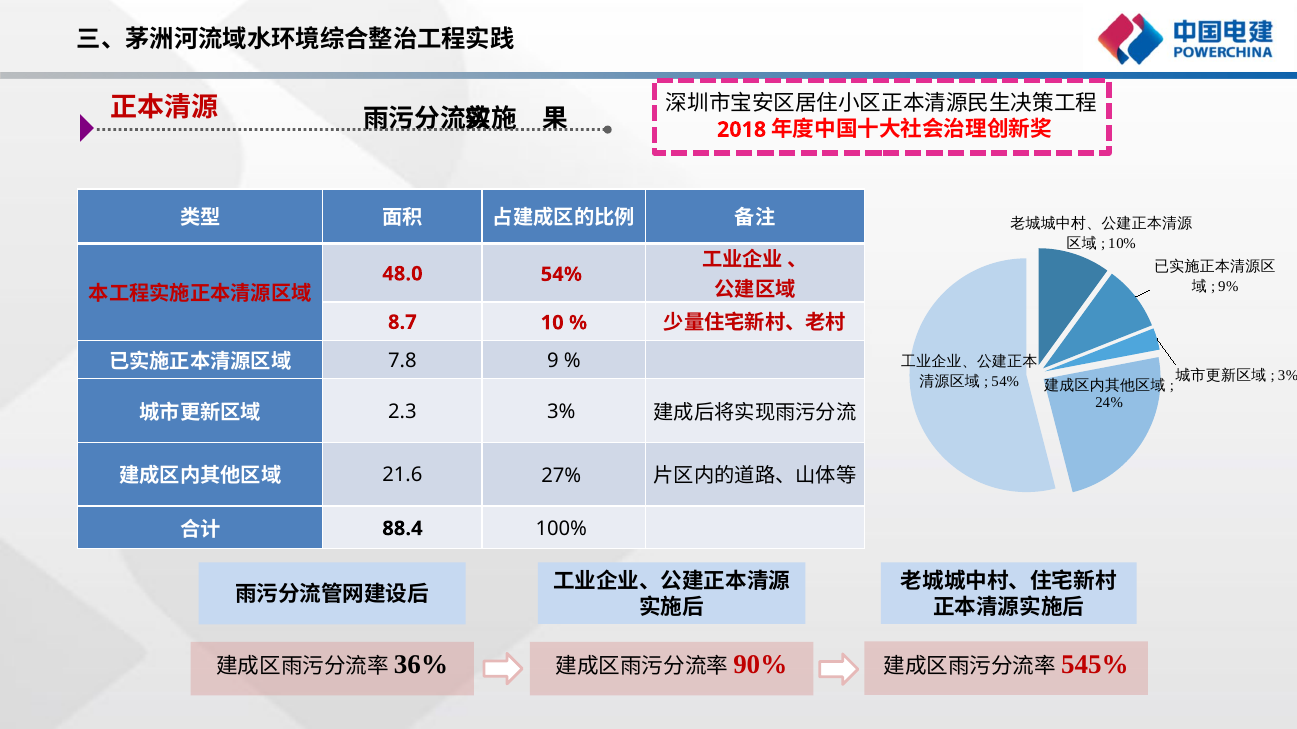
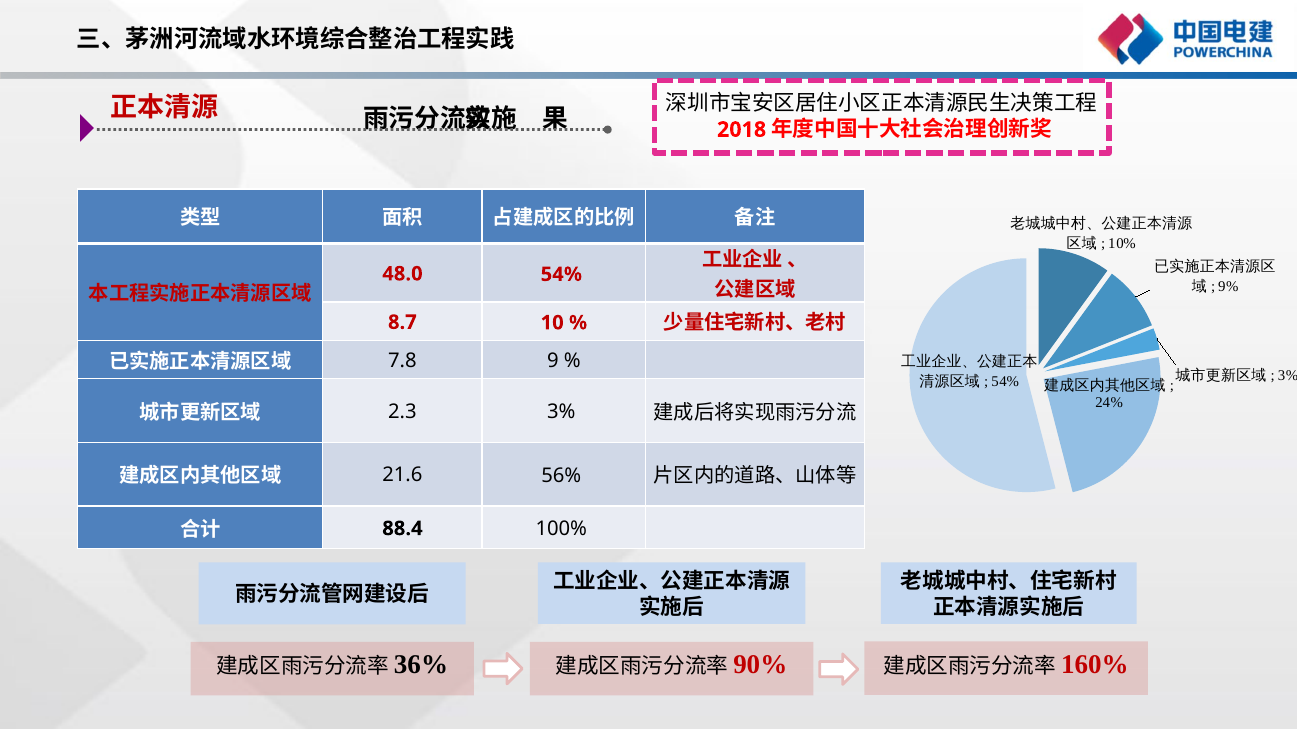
27%: 27% -> 56%
545%: 545% -> 160%
